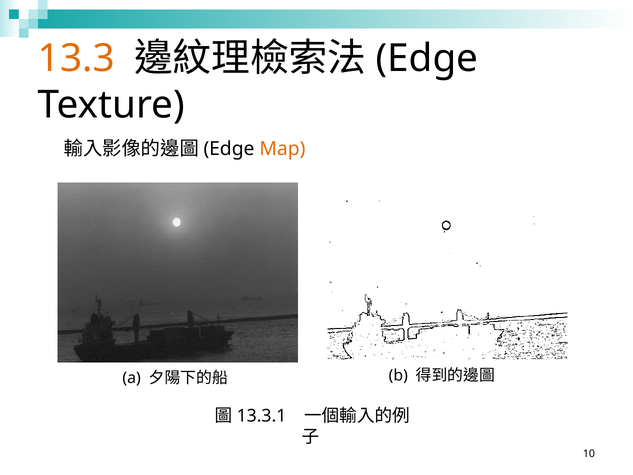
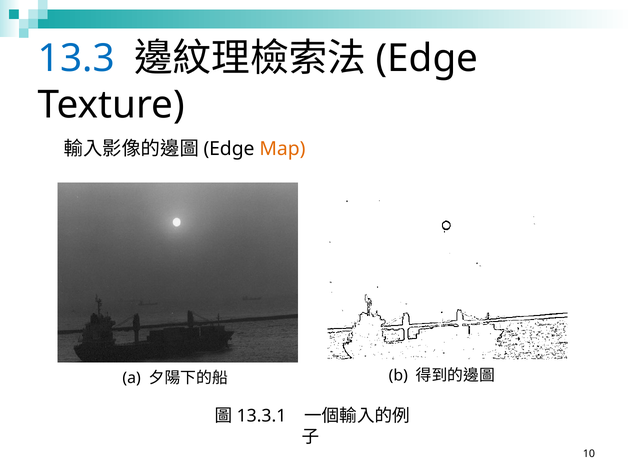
13.3 colour: orange -> blue
